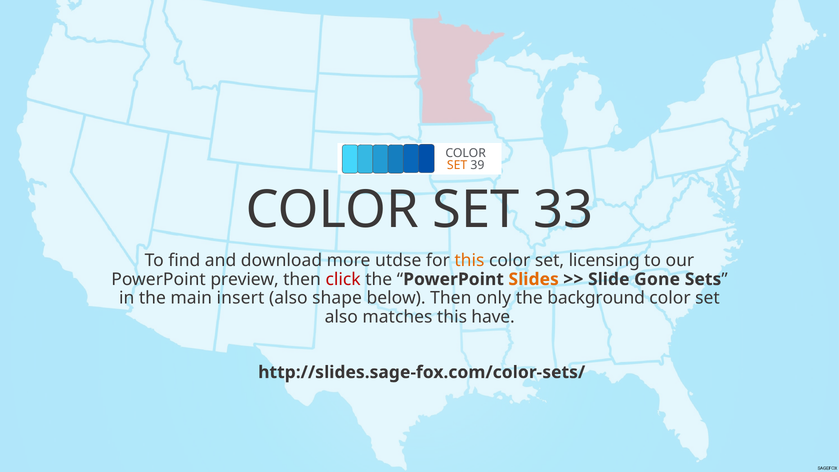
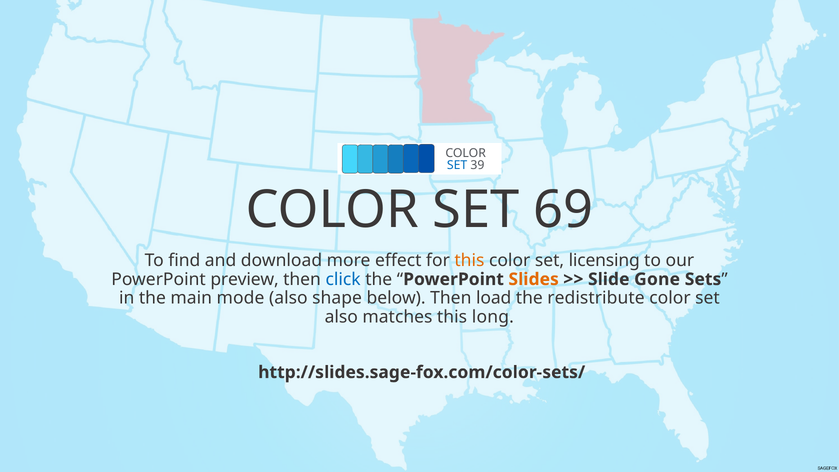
SET at (457, 165) colour: orange -> blue
33: 33 -> 69
utdse: utdse -> effect
click colour: red -> blue
insert: insert -> mode
only: only -> load
background: background -> redistribute
have: have -> long
